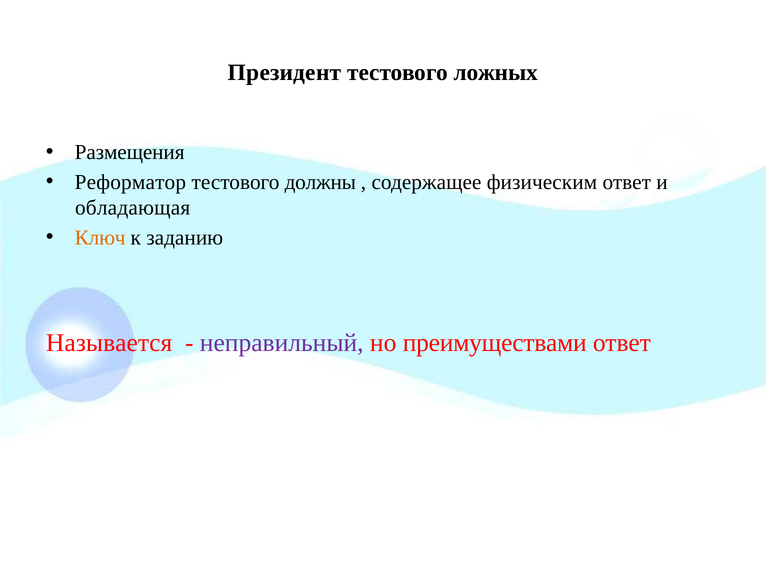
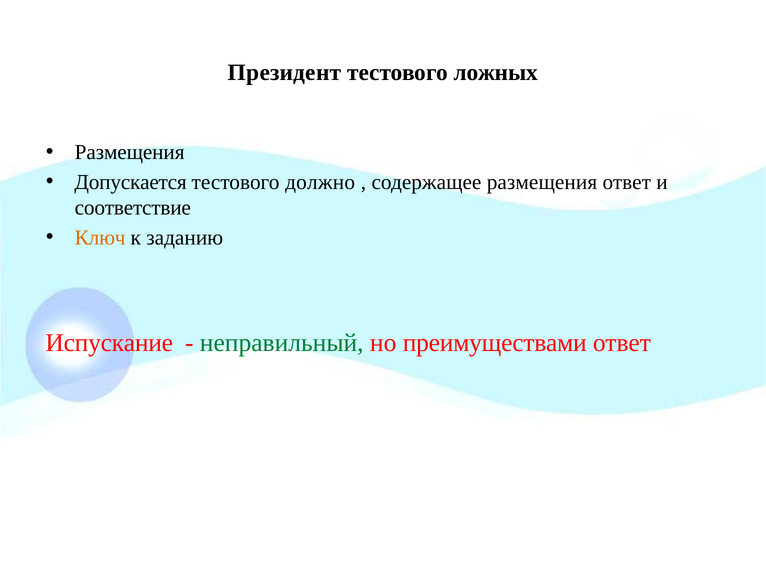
Реформатор: Реформатор -> Допускается
должны: должны -> должно
содержащее физическим: физическим -> размещения
обладающая: обладающая -> соответствие
Называется: Называется -> Испускание
неправильный colour: purple -> green
